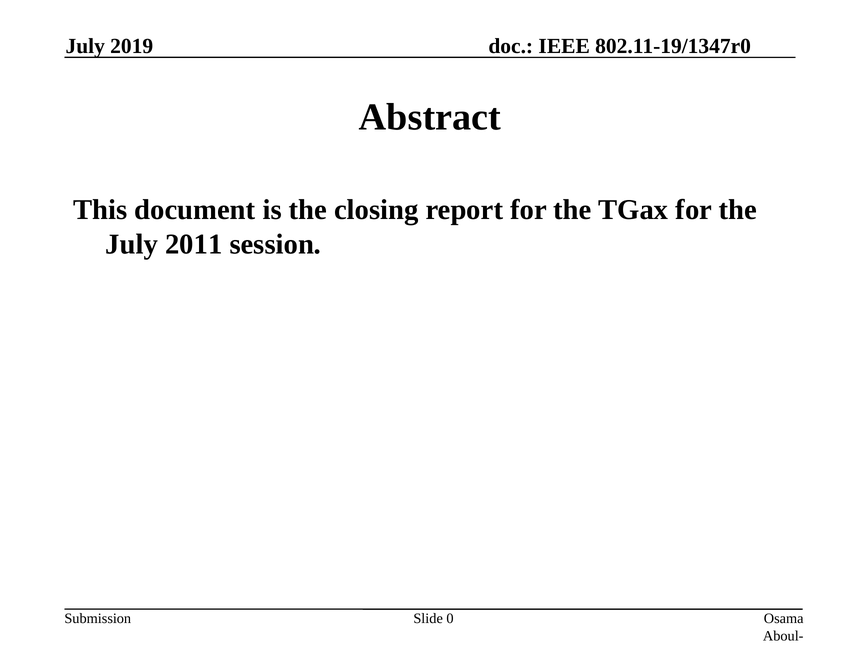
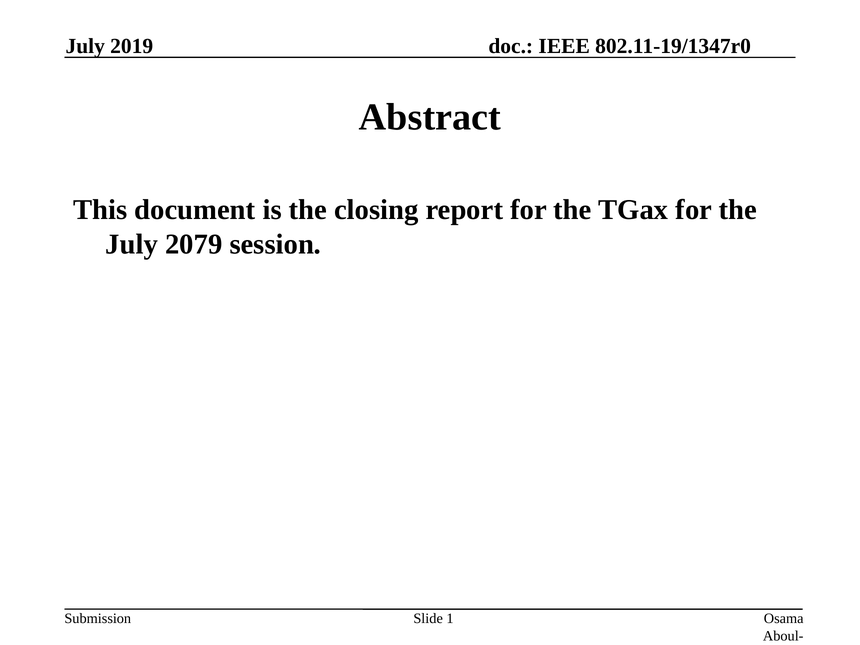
2011: 2011 -> 2079
0: 0 -> 1
